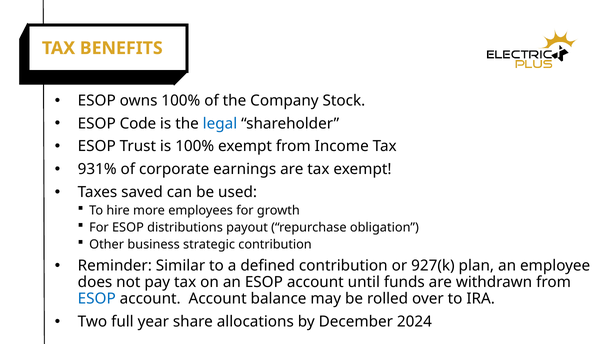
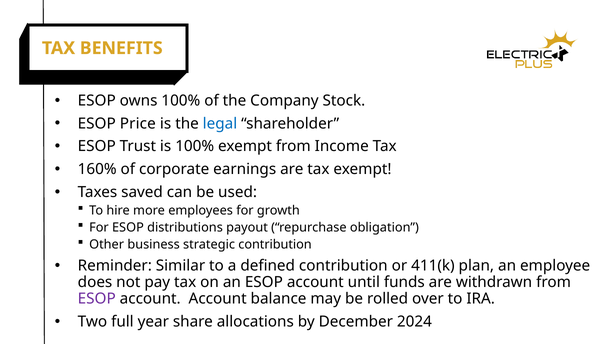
Code: Code -> Price
931%: 931% -> 160%
927(k: 927(k -> 411(k
ESOP at (97, 299) colour: blue -> purple
